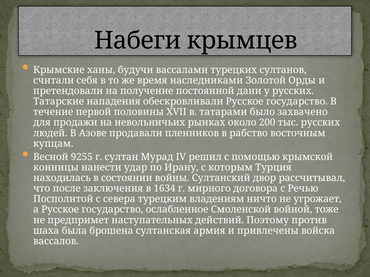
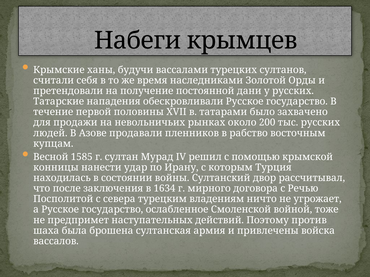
9255: 9255 -> 1585
